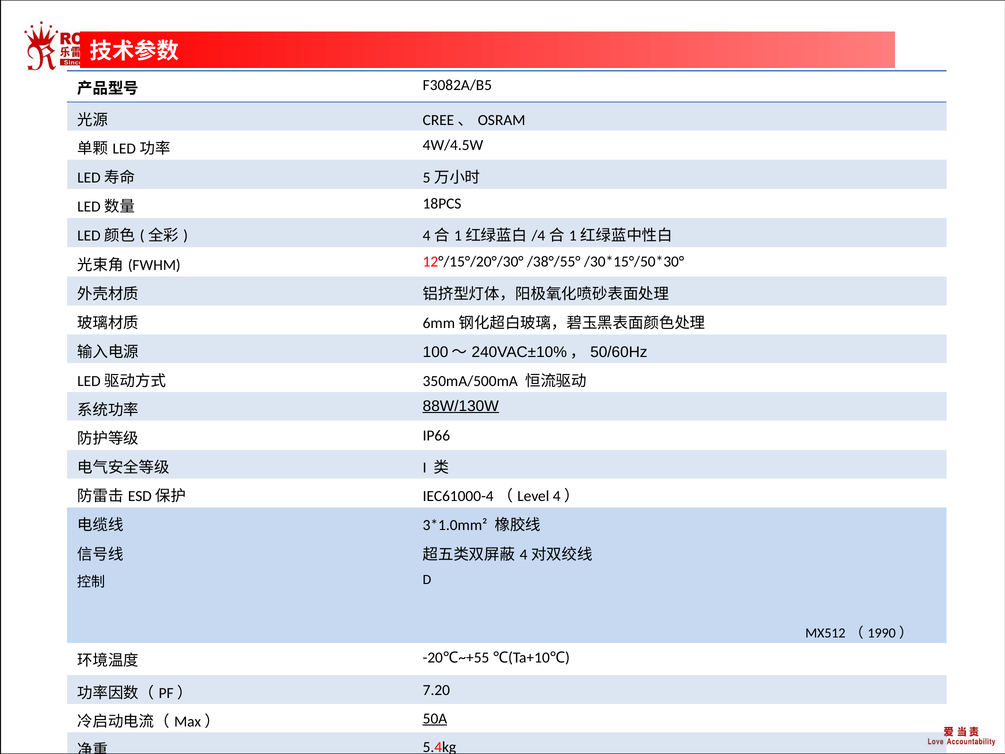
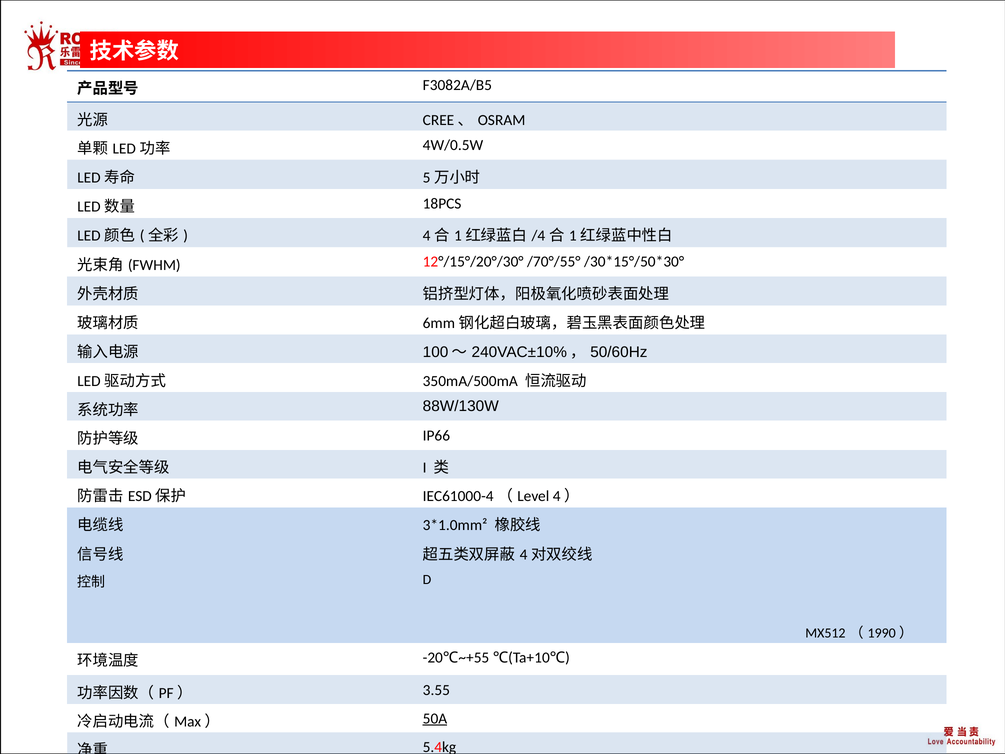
4W/4.5W: 4W/4.5W -> 4W/0.5W
/38°/55°: /38°/55° -> /70°/55°
88W/130W underline: present -> none
7.20: 7.20 -> 3.55
